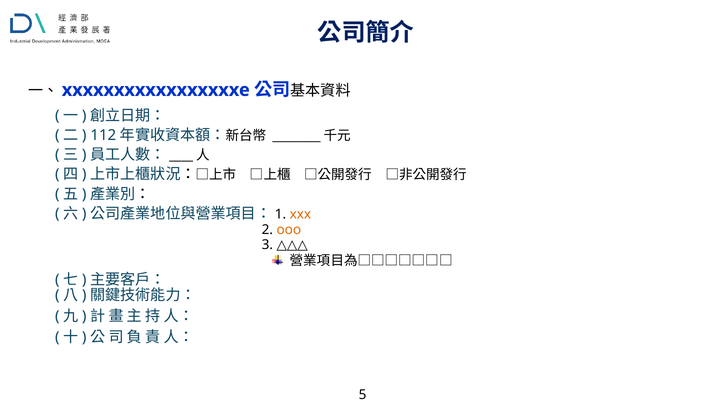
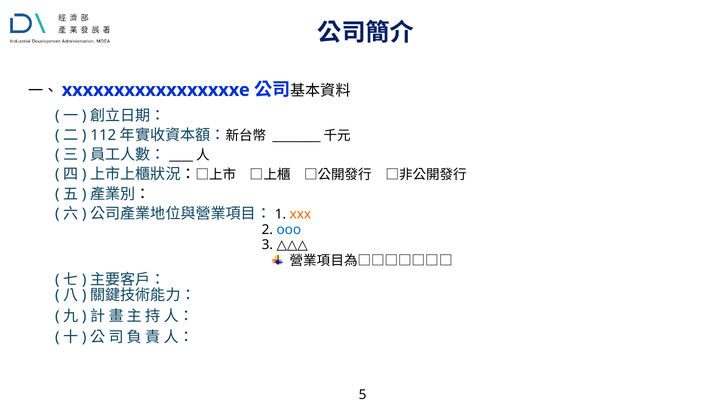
ooo colour: orange -> blue
